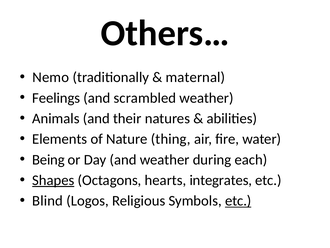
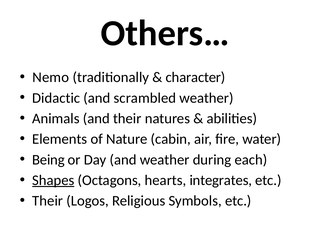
maternal: maternal -> character
Feelings: Feelings -> Didactic
thing: thing -> cabin
Blind at (48, 200): Blind -> Their
etc at (238, 200) underline: present -> none
